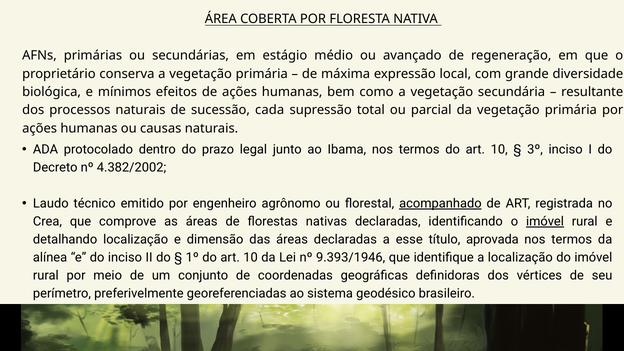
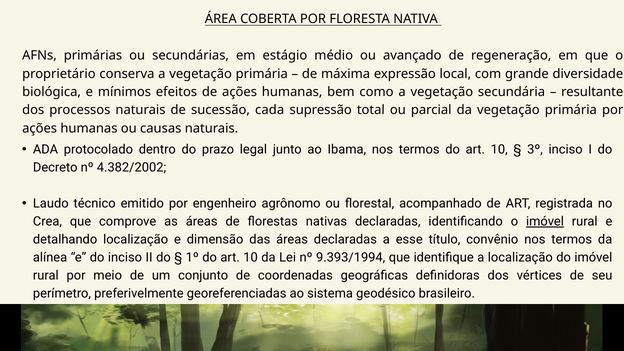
acompanhado underline: present -> none
aprovada: aprovada -> convênio
9.393/1946: 9.393/1946 -> 9.393/1994
